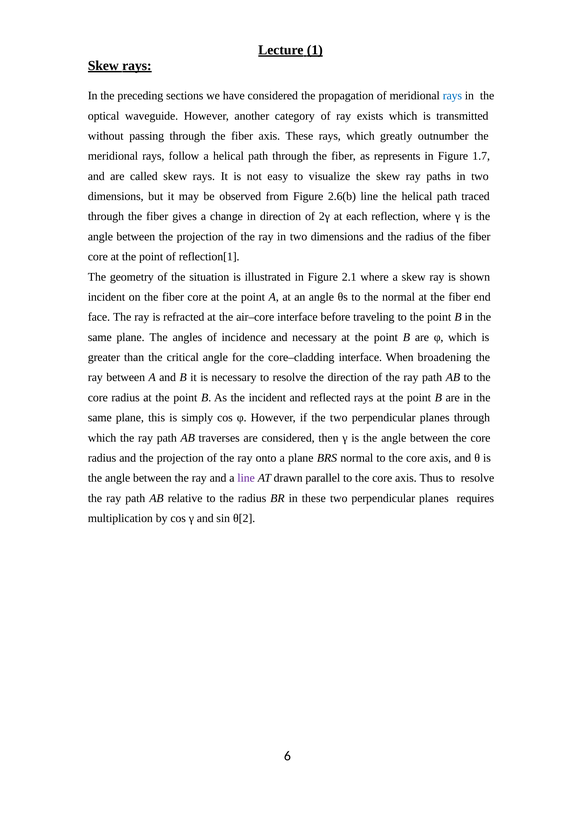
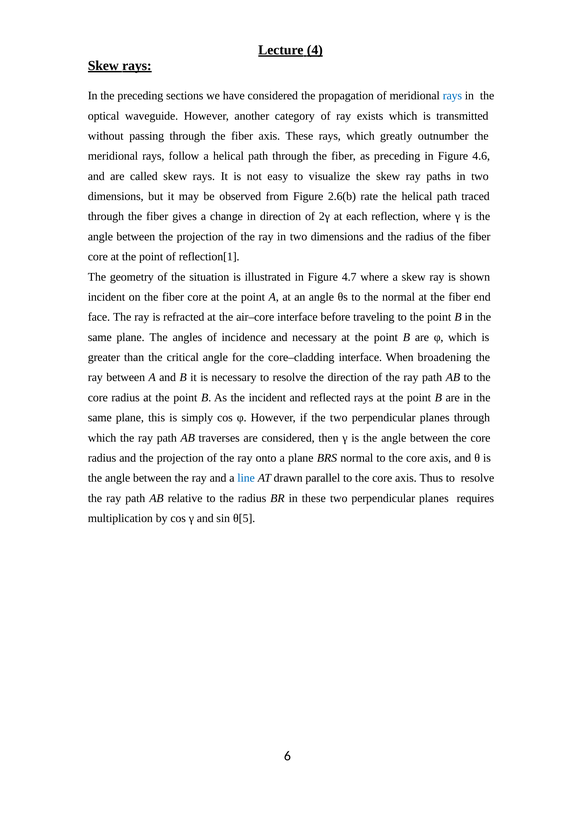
1: 1 -> 4
as represents: represents -> preceding
1.7: 1.7 -> 4.6
2.6(b line: line -> rate
2.1: 2.1 -> 4.7
line at (246, 478) colour: purple -> blue
θ[2: θ[2 -> θ[5
